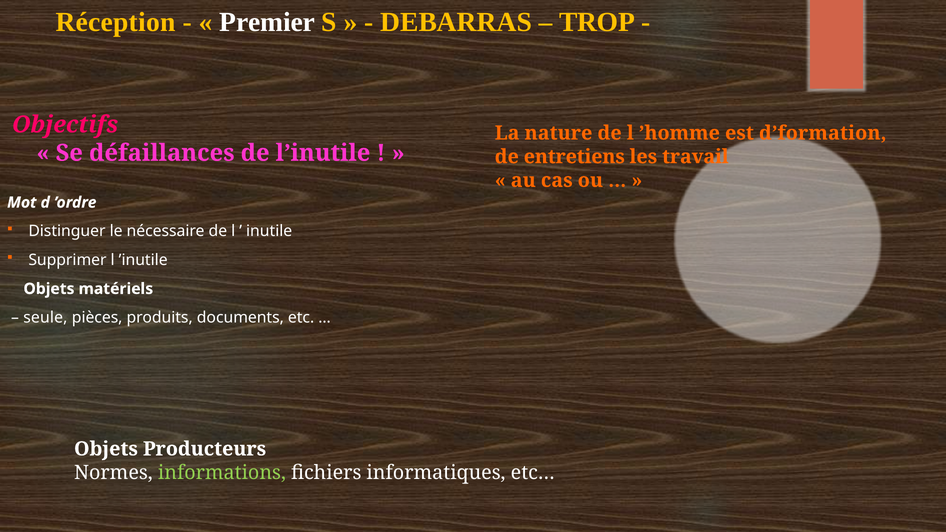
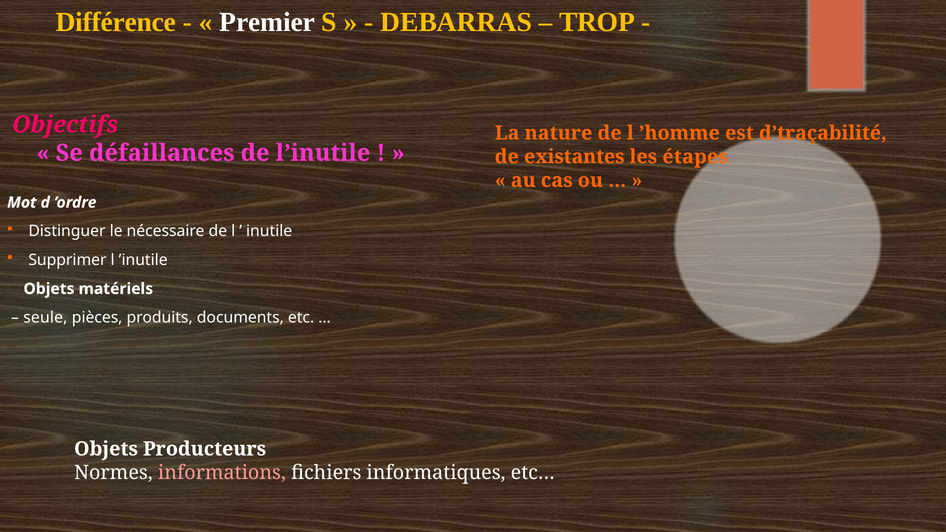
Réception: Réception -> Différence
d’formation: d’formation -> d’traçabilité
entretiens: entretiens -> existantes
travail: travail -> étapes
informations colour: light green -> pink
